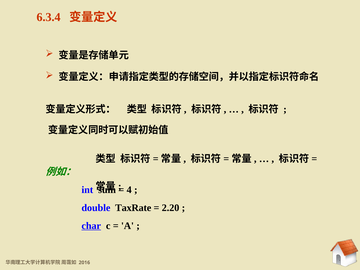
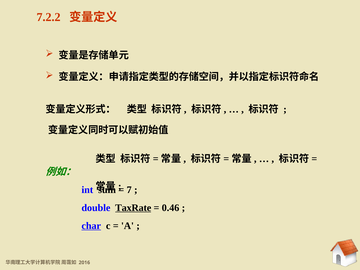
6.3.4: 6.3.4 -> 7.2.2
4: 4 -> 7
TaxRate underline: none -> present
2.20: 2.20 -> 0.46
